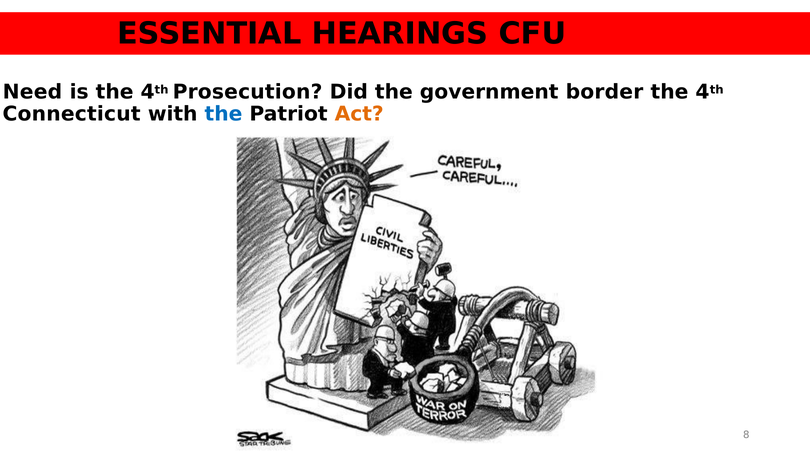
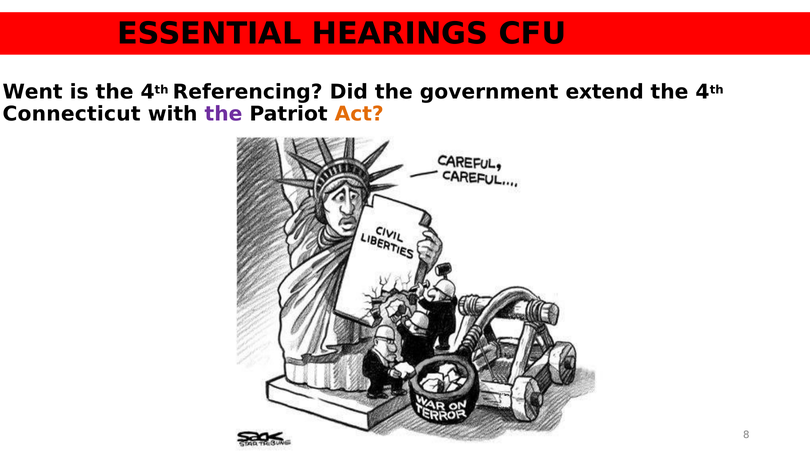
Need: Need -> Went
Prosecution: Prosecution -> Referencing
border: border -> extend
the at (223, 114) colour: blue -> purple
